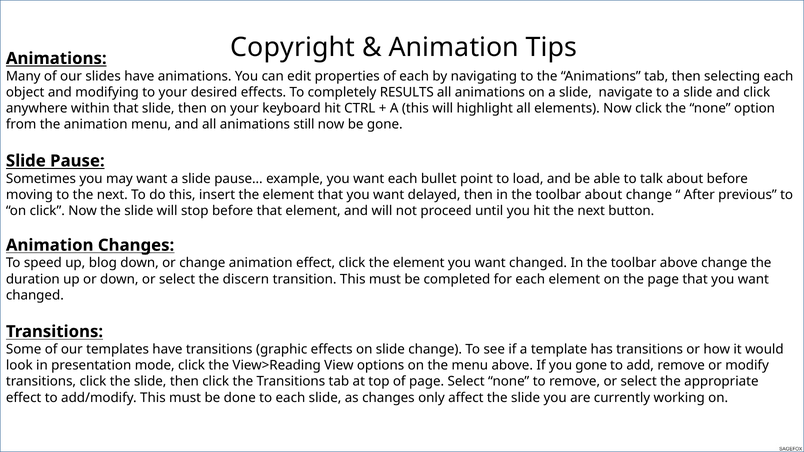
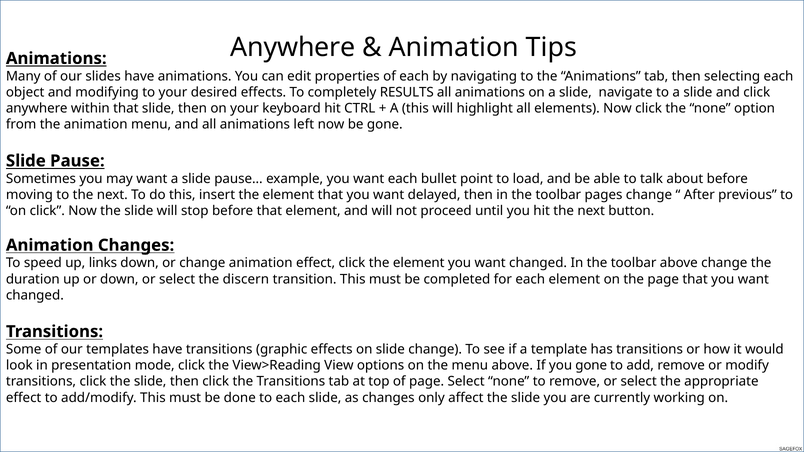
Copyright at (293, 47): Copyright -> Anywhere
still: still -> left
toolbar about: about -> pages
blog: blog -> links
